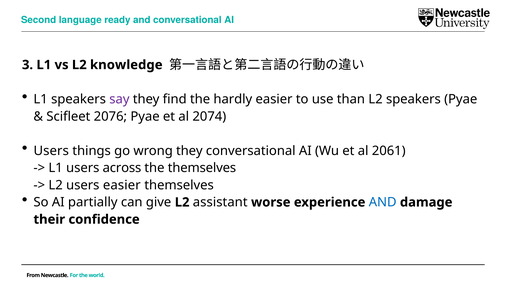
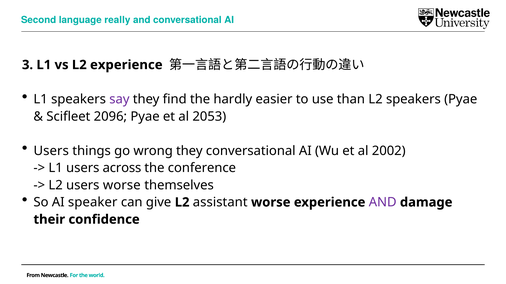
ready: ready -> really
L2 knowledge: knowledge -> experience
2076: 2076 -> 2096
2074: 2074 -> 2053
2061: 2061 -> 2002
the themselves: themselves -> conference
users easier: easier -> worse
partially: partially -> speaker
AND at (383, 203) colour: blue -> purple
